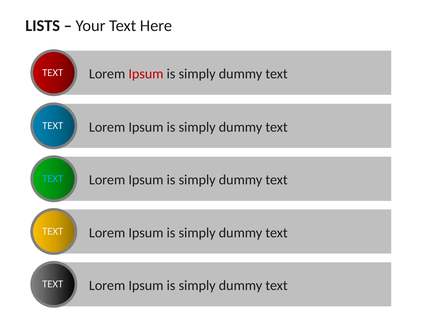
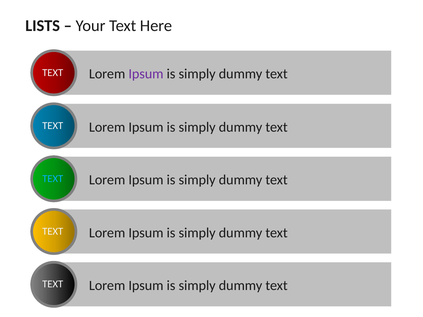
Ipsum at (146, 74) colour: red -> purple
